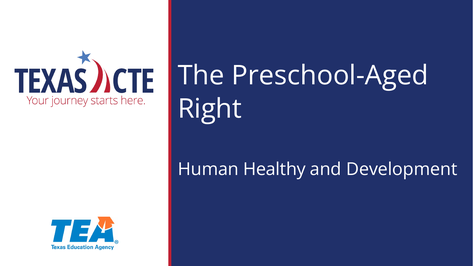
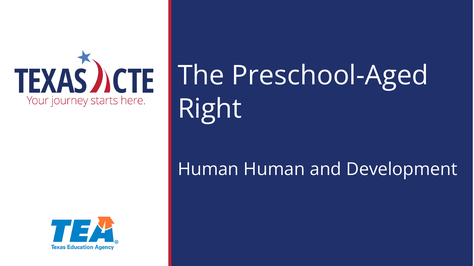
Human Healthy: Healthy -> Human
